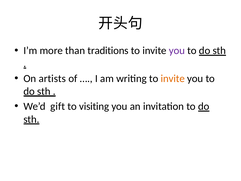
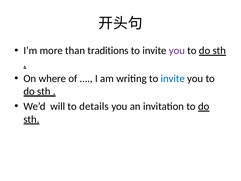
artists: artists -> where
invite at (173, 78) colour: orange -> blue
gift: gift -> will
visiting: visiting -> details
